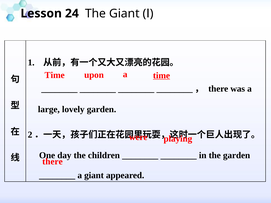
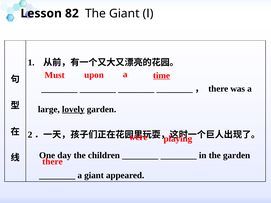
24: 24 -> 82
Time at (55, 75): Time -> Must
lovely underline: none -> present
